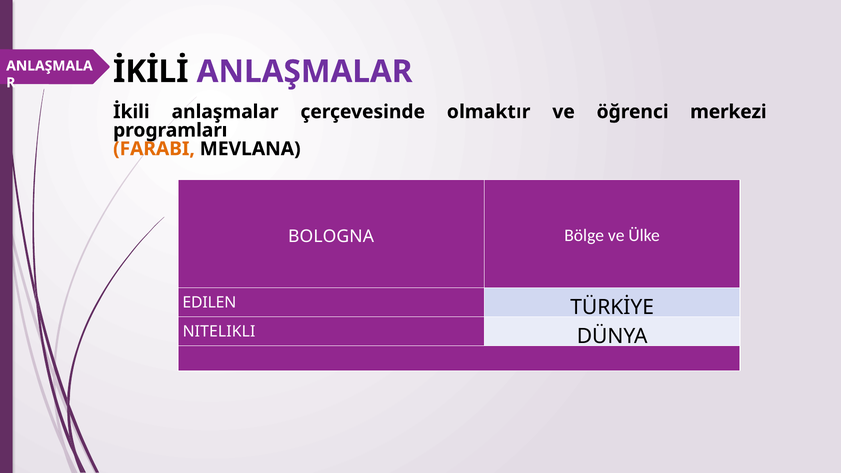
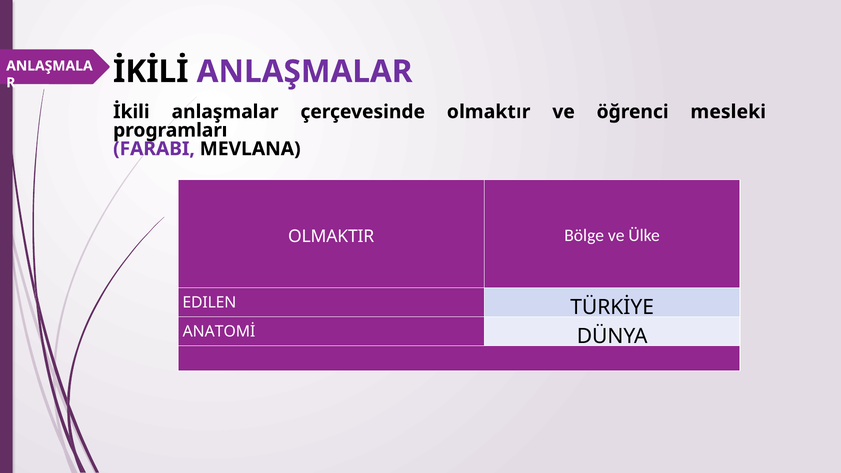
merkezi: merkezi -> mesleki
FARABI colour: orange -> purple
BOLOGNA: BOLOGNA -> OLMAKTIR
NITELIKLI: NITELIKLI -> ANATOMİ
